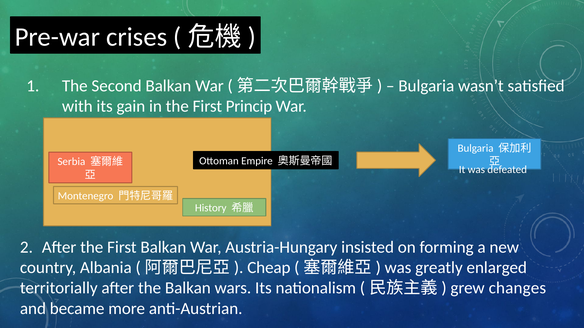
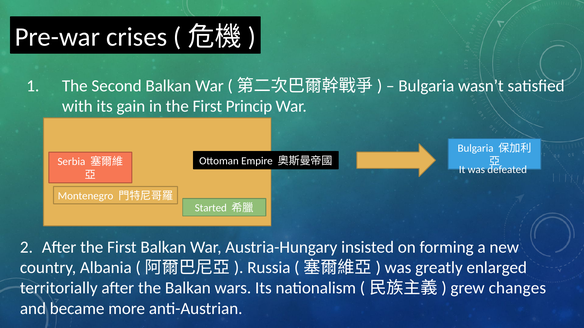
History: History -> Started
Cheap: Cheap -> Russia
